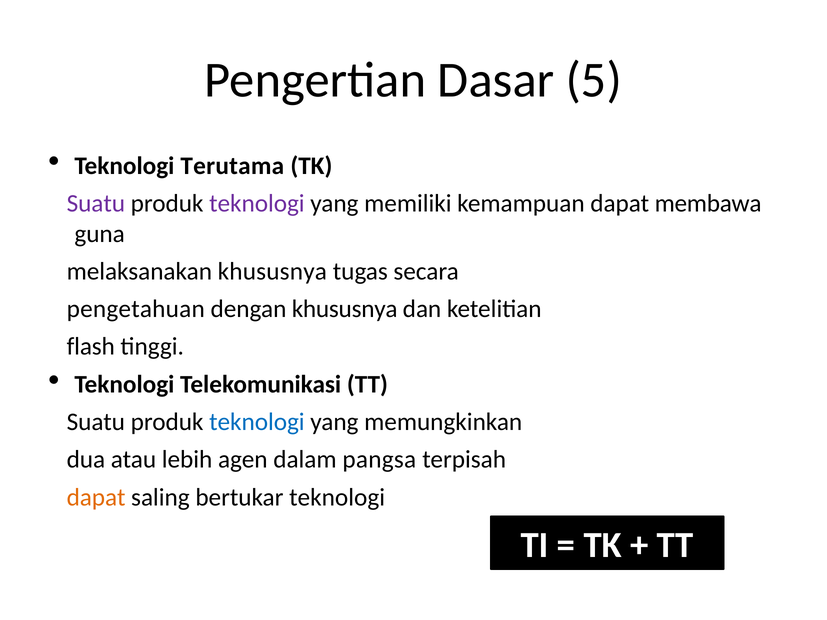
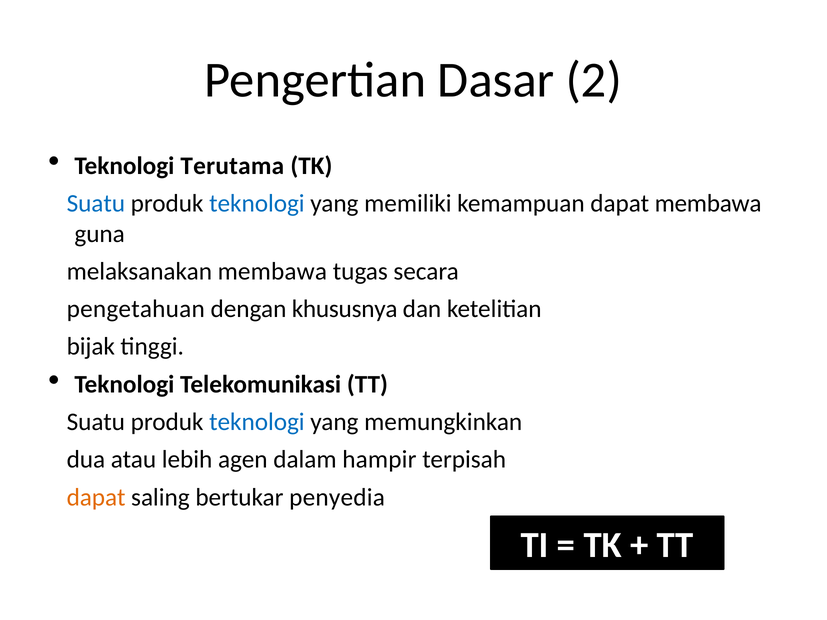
5: 5 -> 2
Suatu at (96, 203) colour: purple -> blue
teknologi at (257, 203) colour: purple -> blue
melaksanakan khususnya: khususnya -> membawa
flash: flash -> bijak
pangsa: pangsa -> hampir
bertukar teknologi: teknologi -> penyedia
